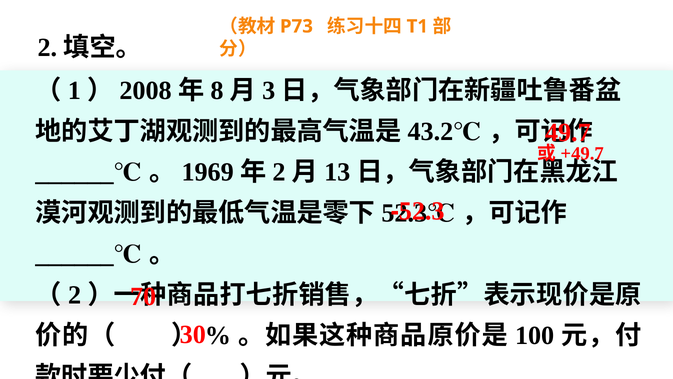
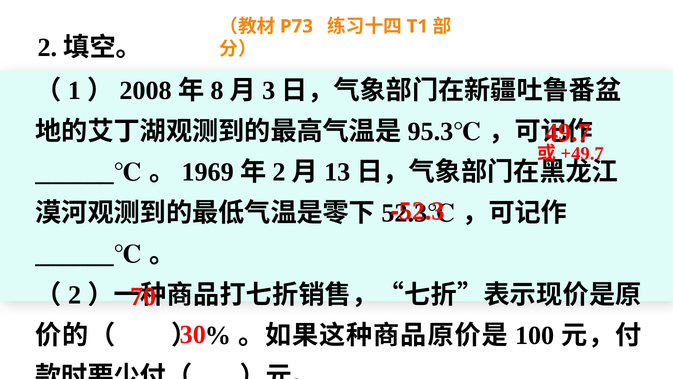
43.2: 43.2 -> 95.3
